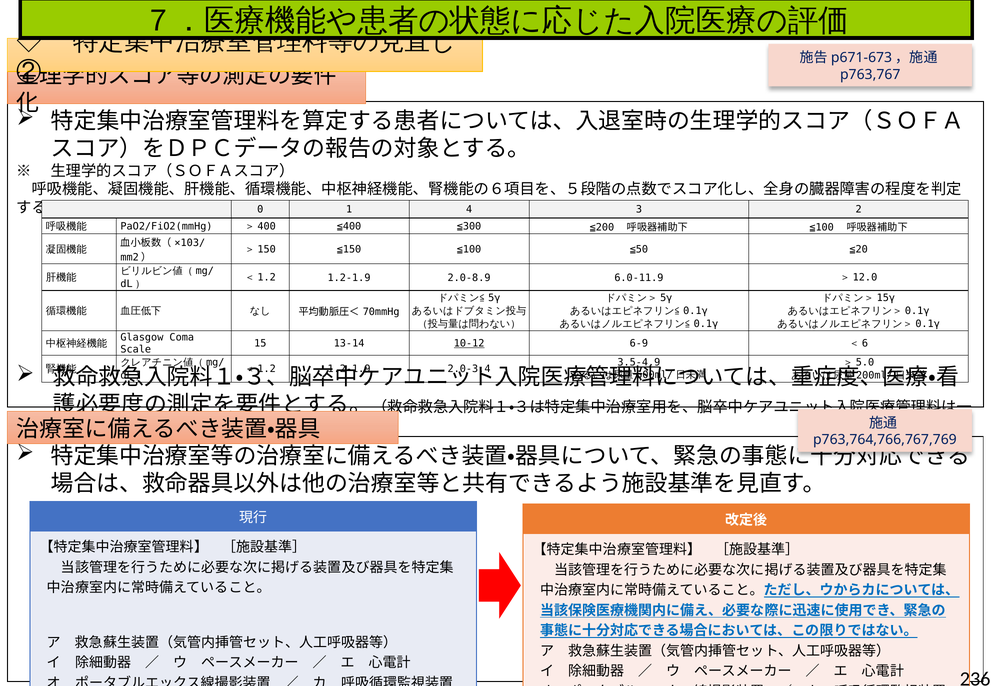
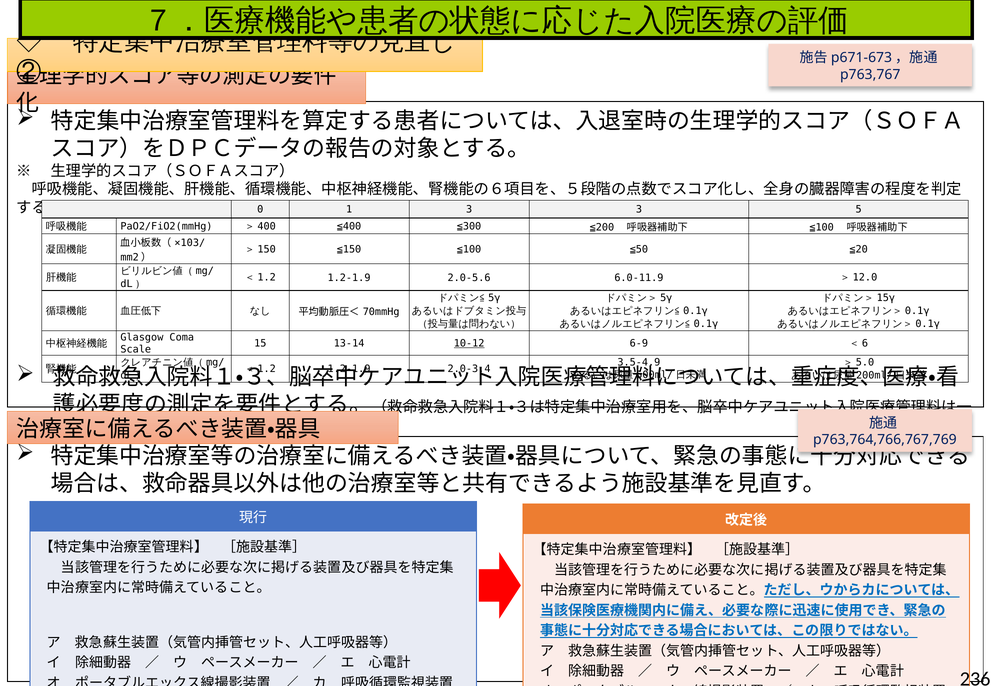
1 4: 4 -> 3
2: 2 -> 5
2.0-8.9: 2.0-8.9 -> 2.0-5.6
3.5-4.9 underline: present -> none
